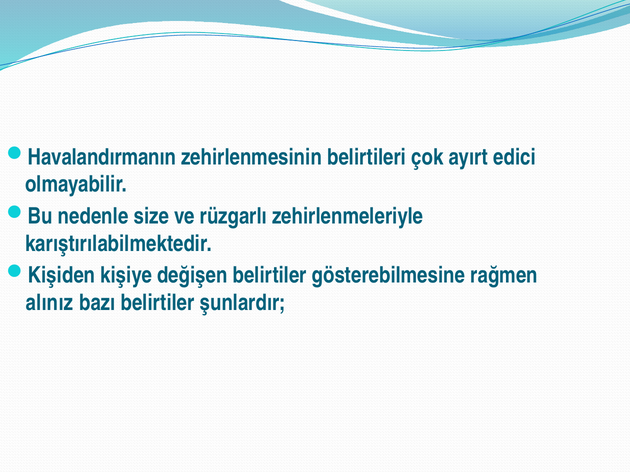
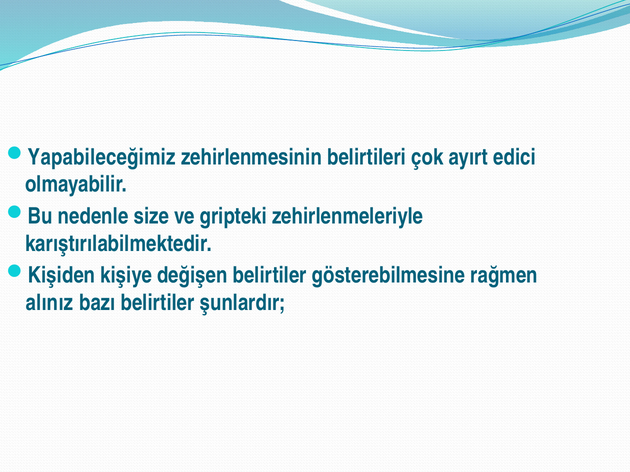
Havalandırmanın: Havalandırmanın -> Yapabileceğimiz
rüzgarlı: rüzgarlı -> gripteki
